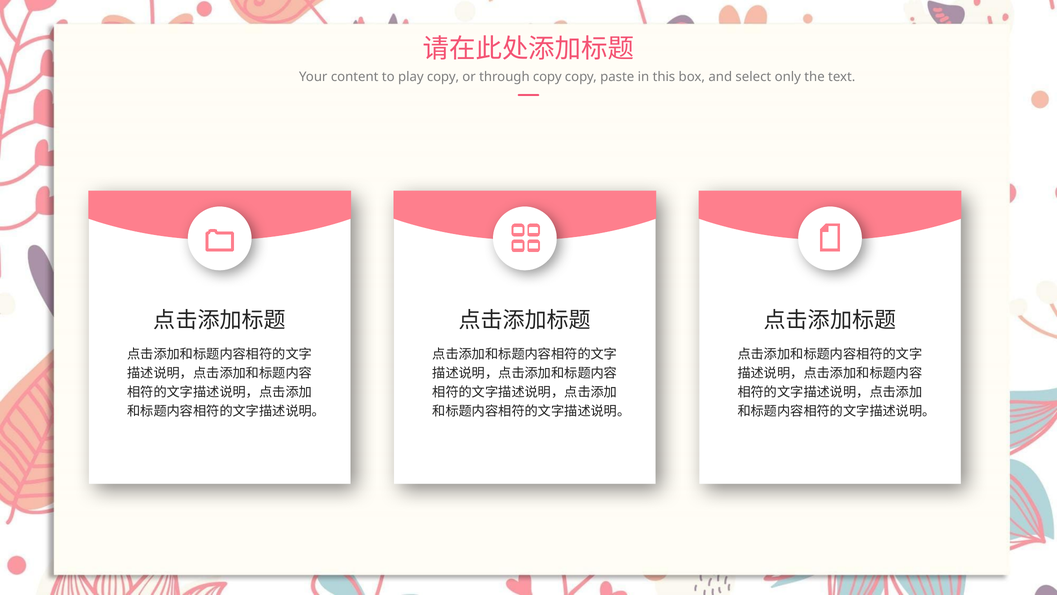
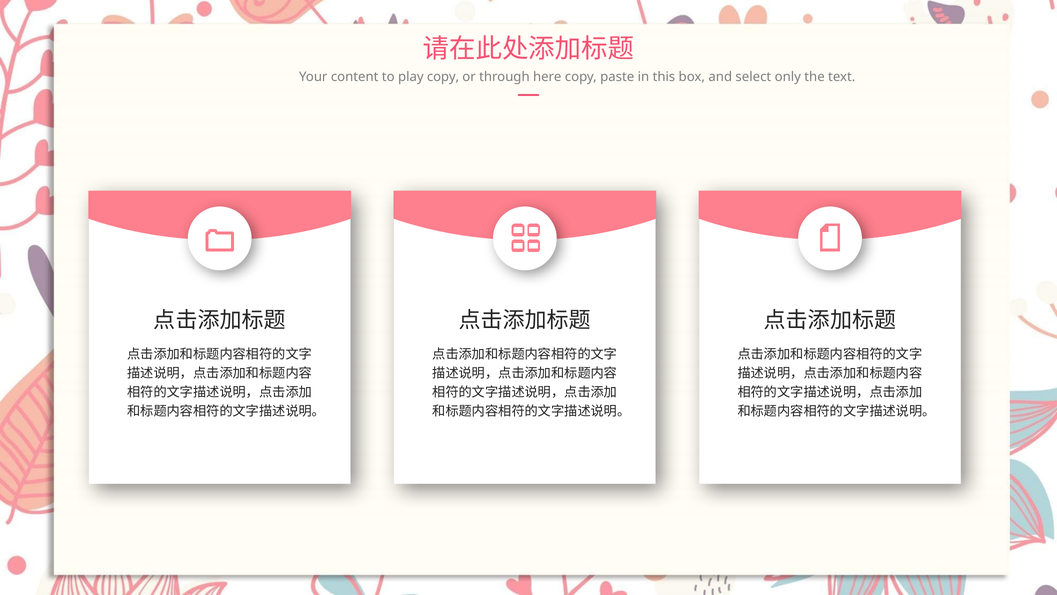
through copy: copy -> here
